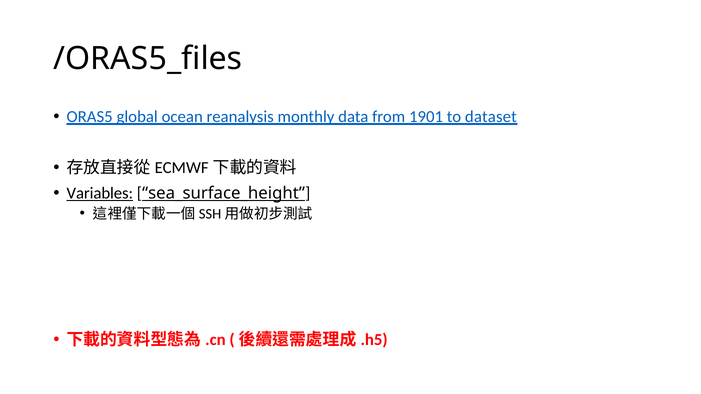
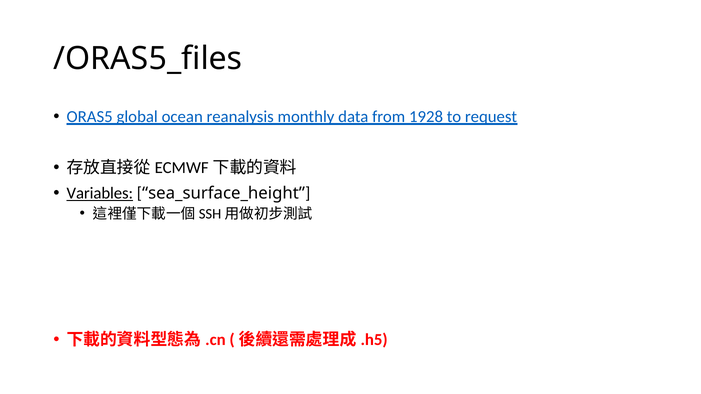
1901: 1901 -> 1928
dataset: dataset -> request
sea_surface_height underline: present -> none
